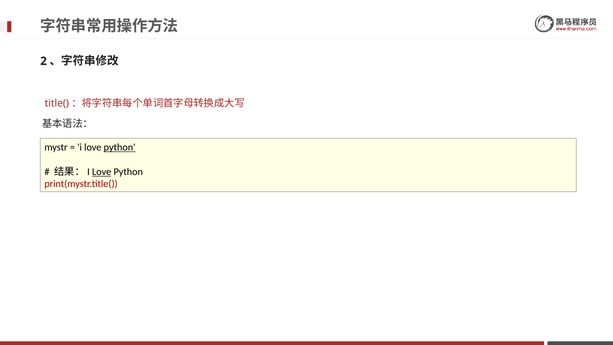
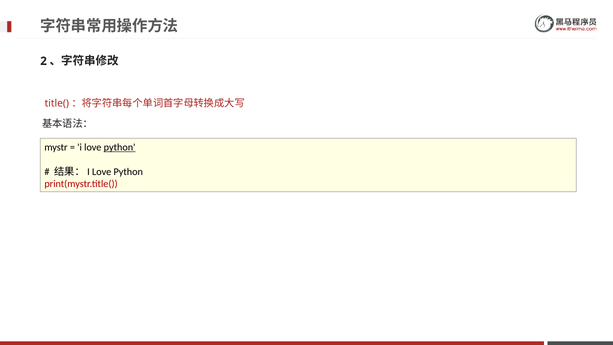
Love at (102, 172) underline: present -> none
